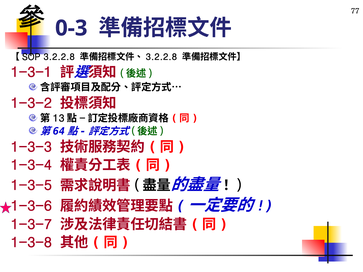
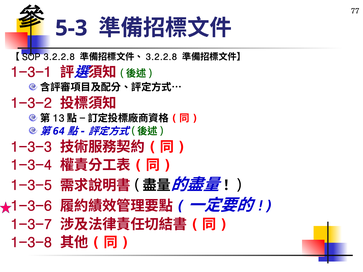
0-3: 0-3 -> 5-3
